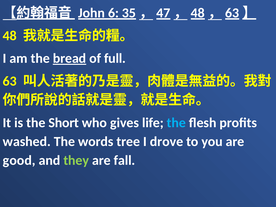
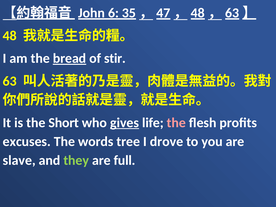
full: full -> stir
gives underline: none -> present
the at (176, 123) colour: light blue -> pink
washed: washed -> excuses
good: good -> slave
fall: fall -> full
